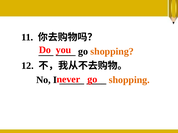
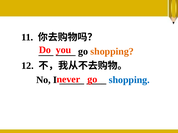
shopping at (129, 80) colour: orange -> blue
